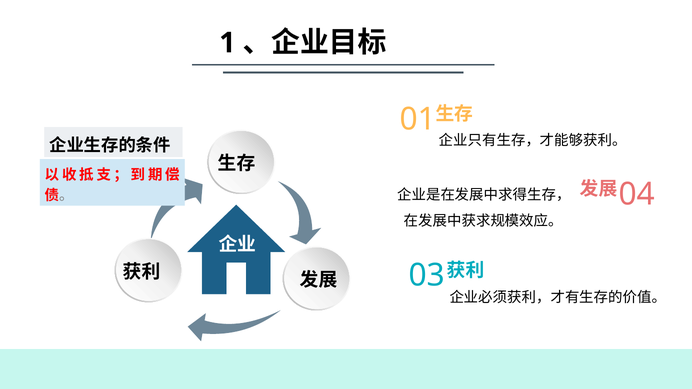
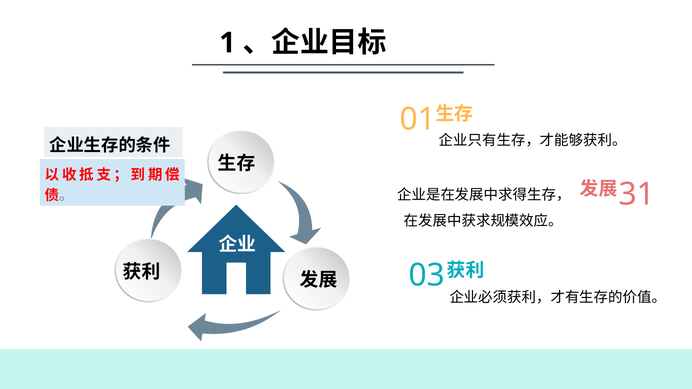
04: 04 -> 31
